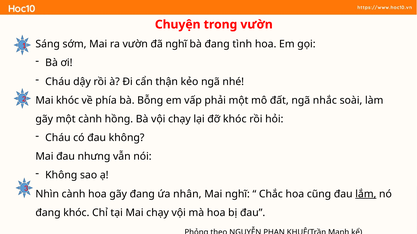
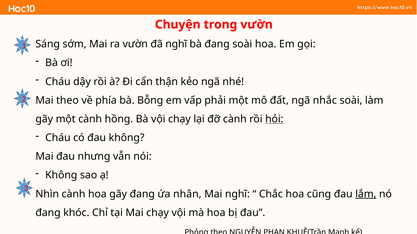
đang tình: tình -> soài
Mai khóc: khóc -> theo
đỡ khóc: khóc -> cành
hỏi underline: none -> present
